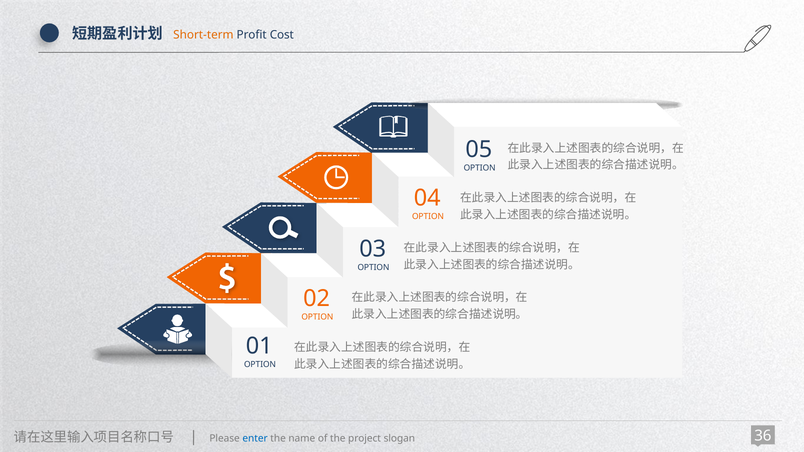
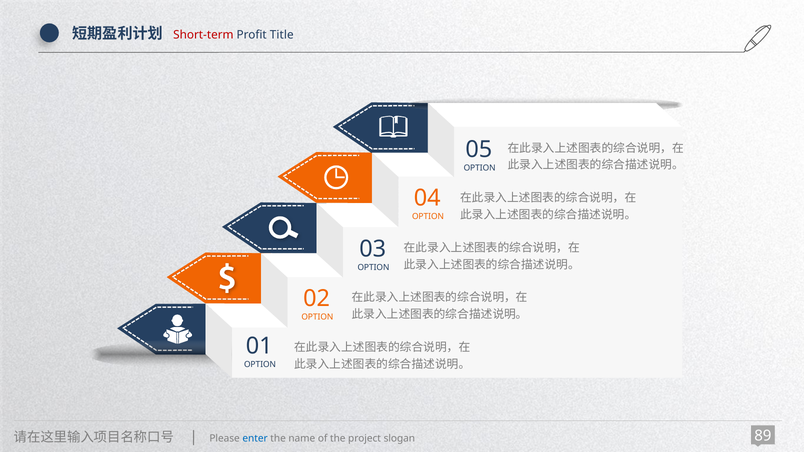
Short-term colour: orange -> red
Cost: Cost -> Title
36: 36 -> 89
